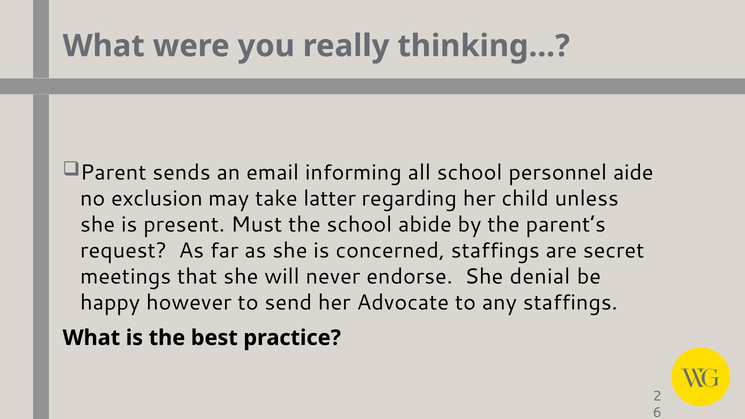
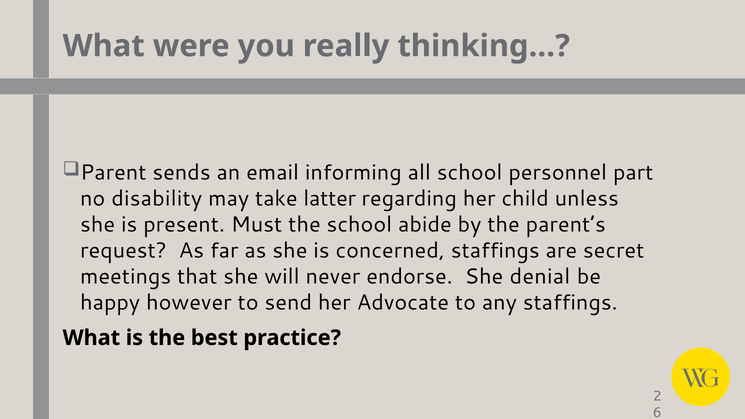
aide: aide -> part
exclusion: exclusion -> disability
